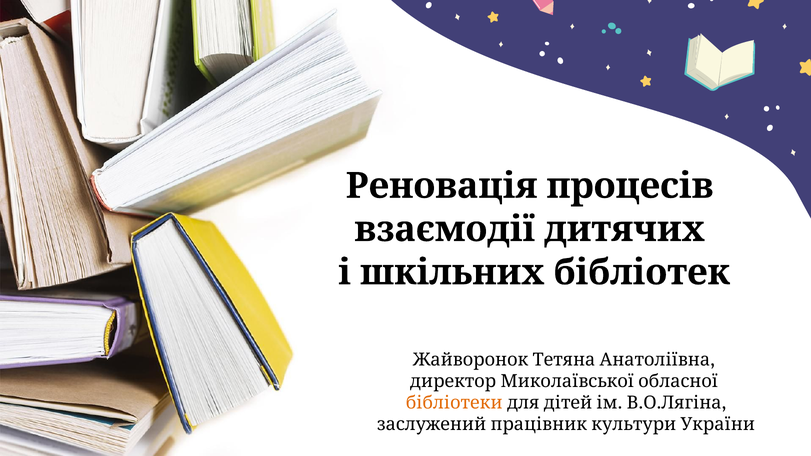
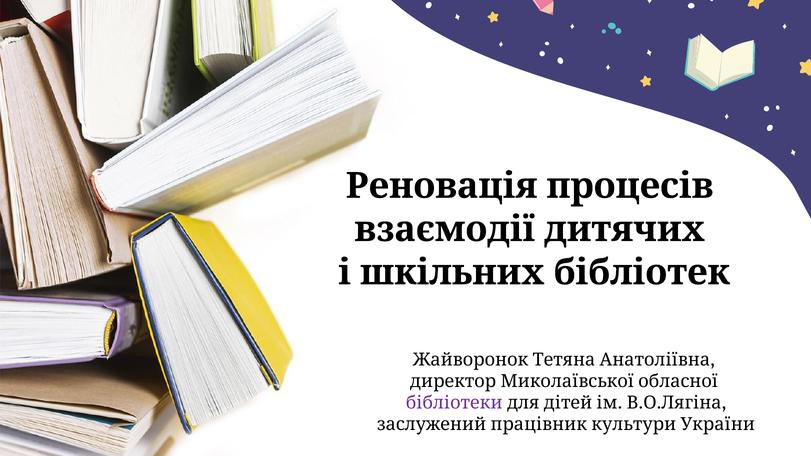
бібліотеки colour: orange -> purple
